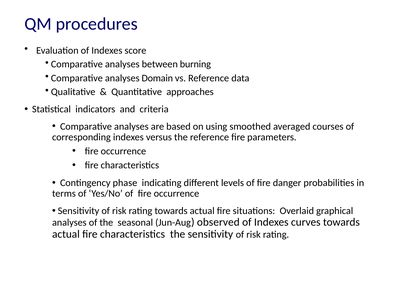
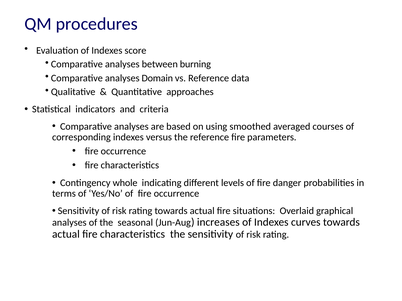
phase: phase -> whole
observed: observed -> increases
